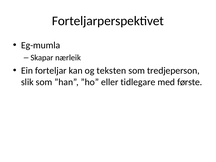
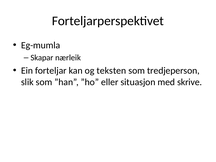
tidlegare: tidlegare -> situasjon
første: første -> skrive
